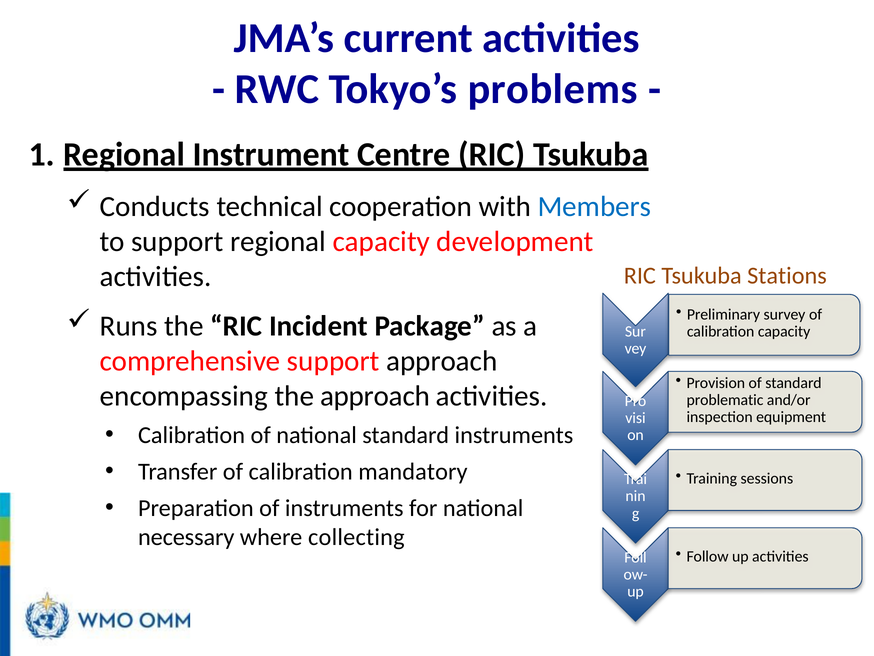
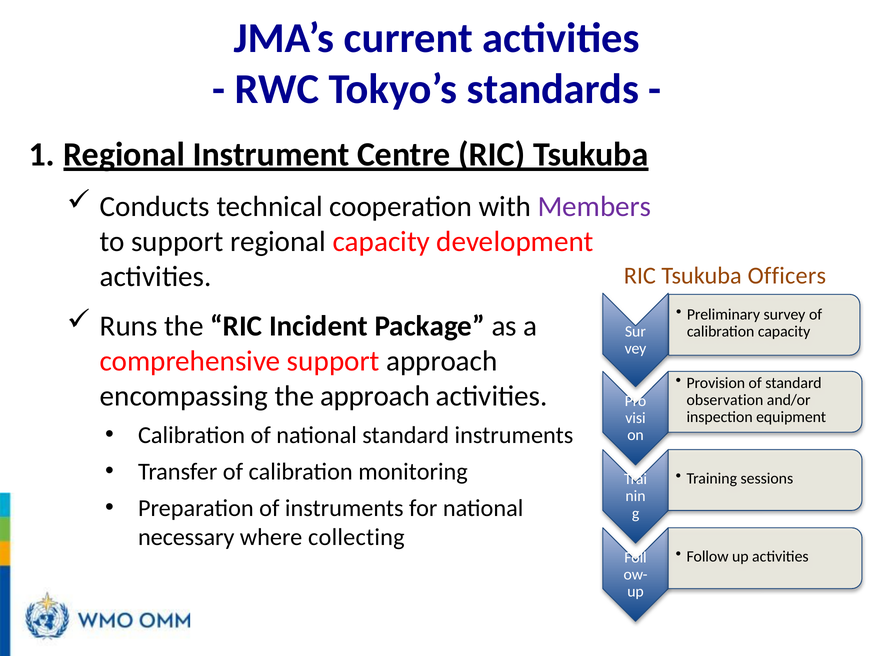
problems: problems -> standards
Members colour: blue -> purple
Stations: Stations -> Officers
problematic: problematic -> observation
mandatory: mandatory -> monitoring
